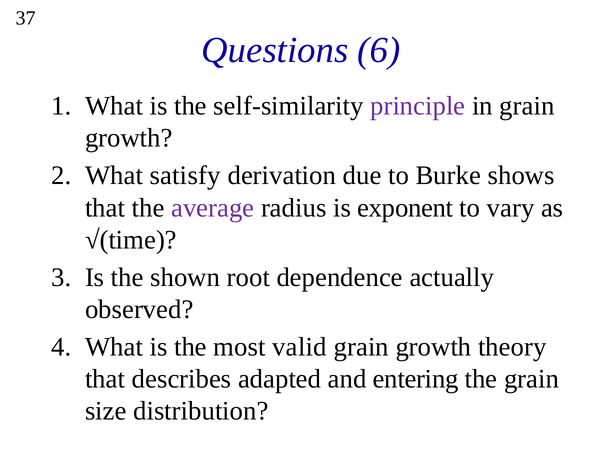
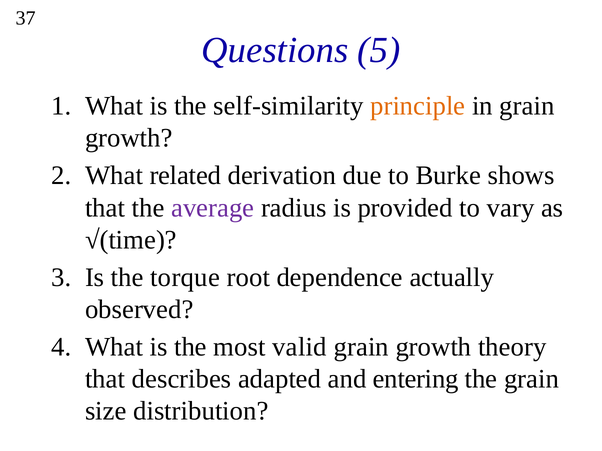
6: 6 -> 5
principle colour: purple -> orange
satisfy: satisfy -> related
exponent: exponent -> provided
shown: shown -> torque
